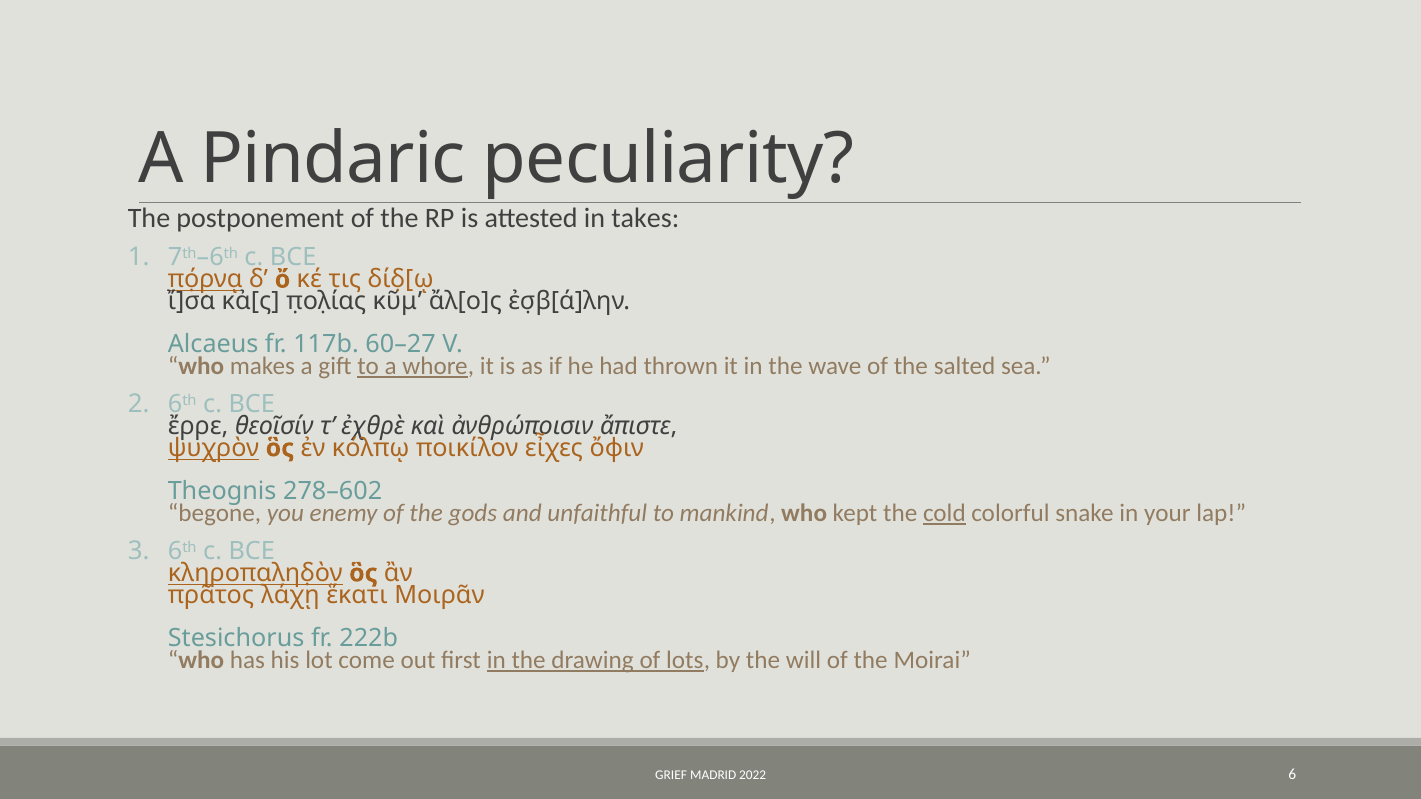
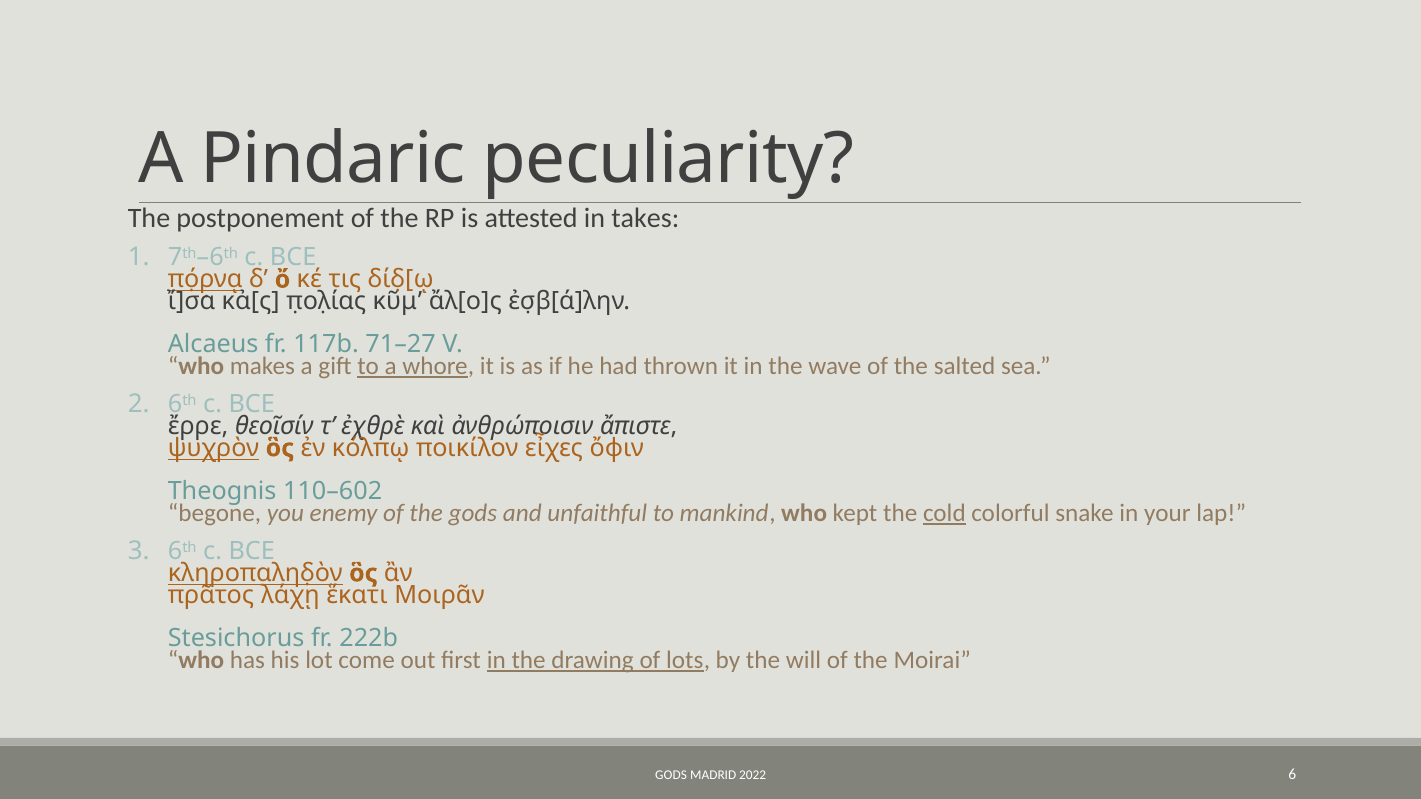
60–27: 60–27 -> 71–27
278–602: 278–602 -> 110–602
GRIEF at (671, 775): GRIEF -> GODS
